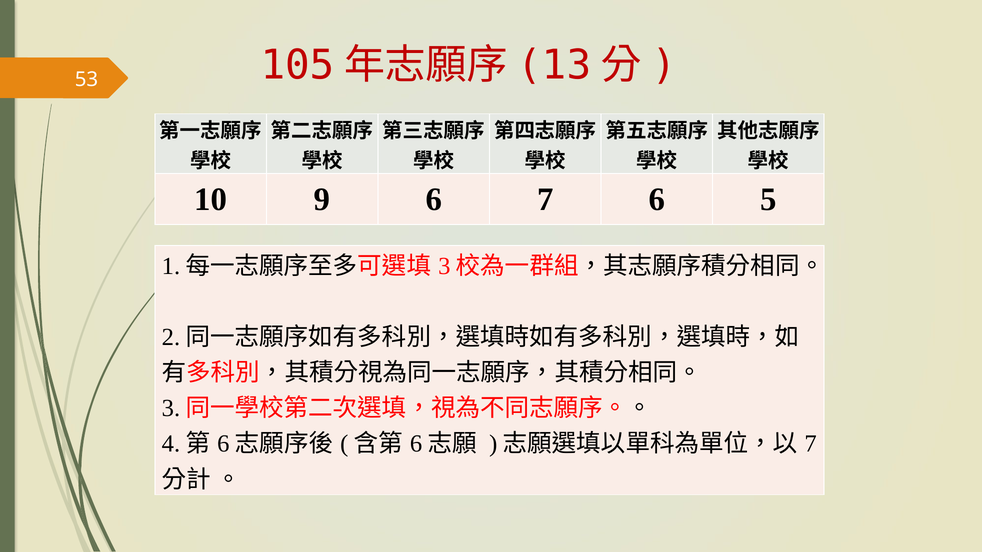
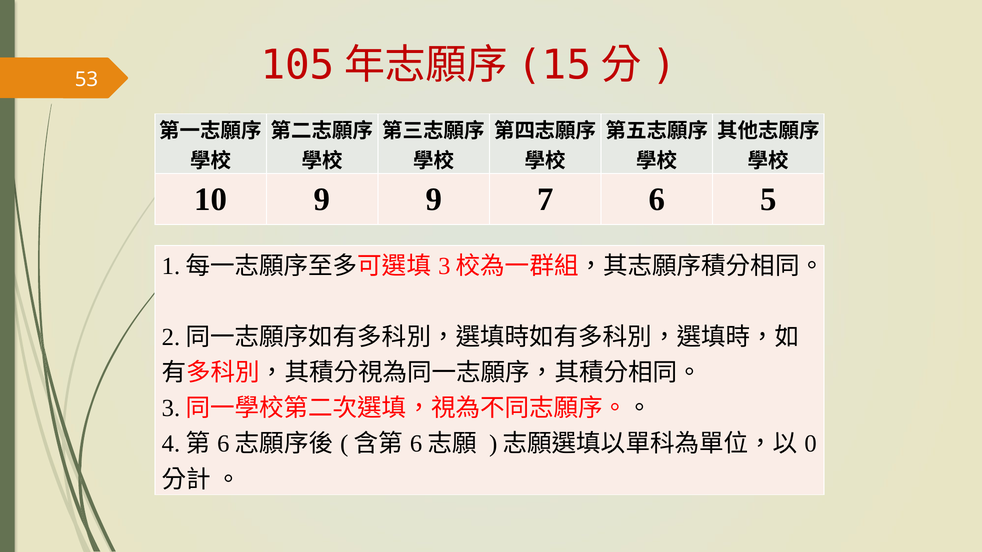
13: 13 -> 15
9 6: 6 -> 9
7 at (811, 444): 7 -> 0
